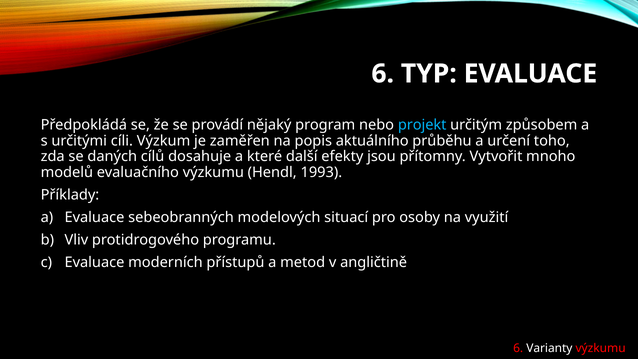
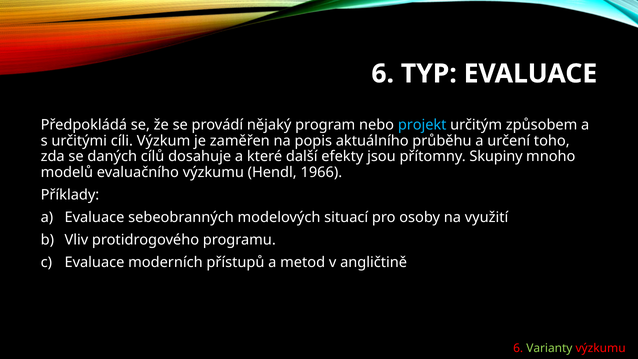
Vytvořit: Vytvořit -> Skupiny
1993: 1993 -> 1966
Varianty colour: white -> light green
